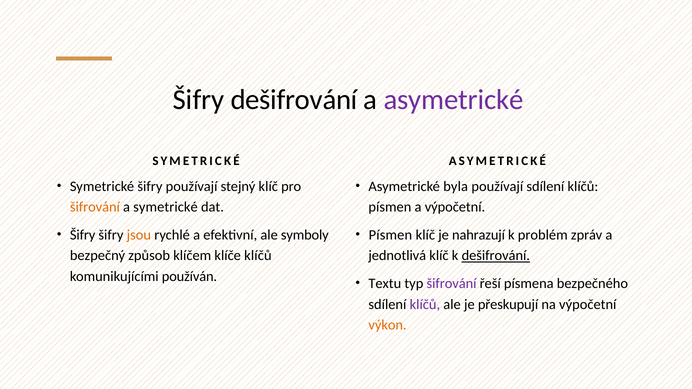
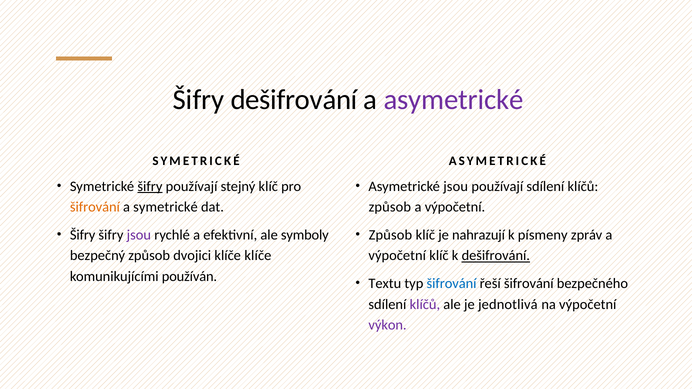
šifry at (150, 186) underline: none -> present
Asymetrické byla: byla -> jsou
písmen at (390, 207): písmen -> způsob
jsou at (139, 235) colour: orange -> purple
Písmen at (390, 235): Písmen -> Způsob
problém: problém -> písmeny
klíčem: klíčem -> dvojici
klíče klíčů: klíčů -> klíče
jednotlivá at (397, 256): jednotlivá -> výpočetní
šifrování at (452, 284) colour: purple -> blue
řeší písmena: písmena -> šifrování
přeskupují: přeskupují -> jednotlivá
výkon colour: orange -> purple
